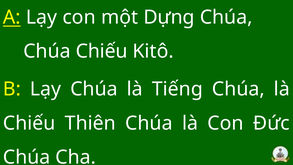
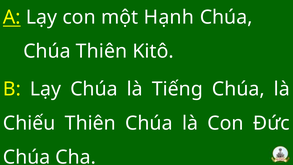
Dựng: Dựng -> Hạnh
Chúa Chiếu: Chiếu -> Thiên
